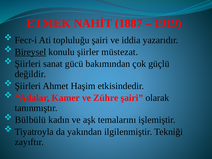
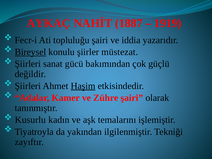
ETMEK: ETMEK -> AYKAÇ
Haşim underline: none -> present
Bülbülü: Bülbülü -> Kusurlu
